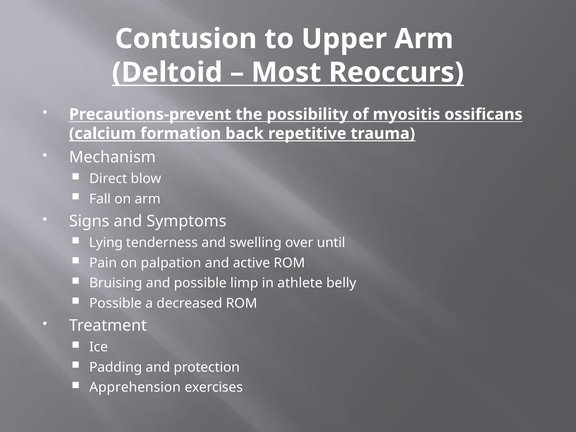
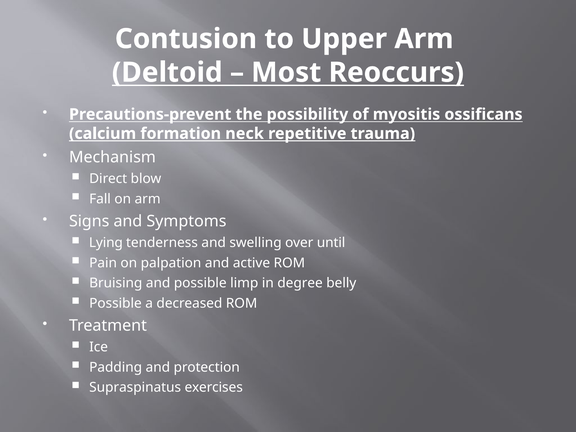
back: back -> neck
athlete: athlete -> degree
Apprehension: Apprehension -> Supraspinatus
